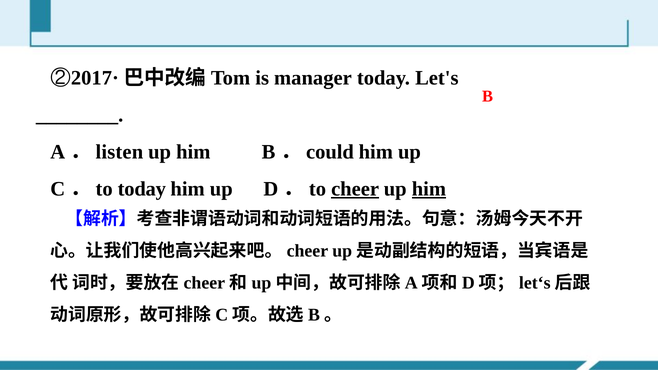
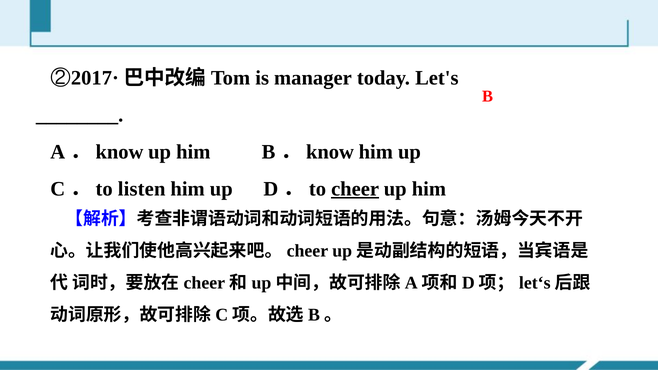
listen at (119, 152): listen -> know
could at (330, 152): could -> know
today at (142, 189): today -> listen
him at (429, 189) underline: present -> none
